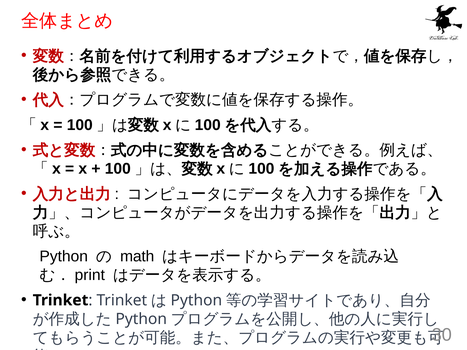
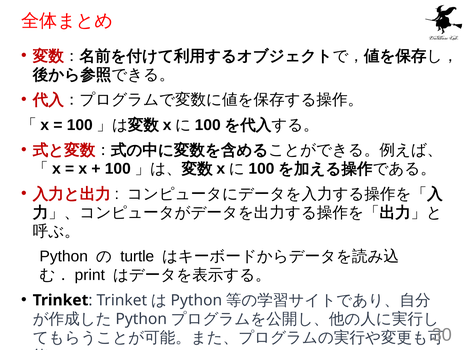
math: math -> turtle
